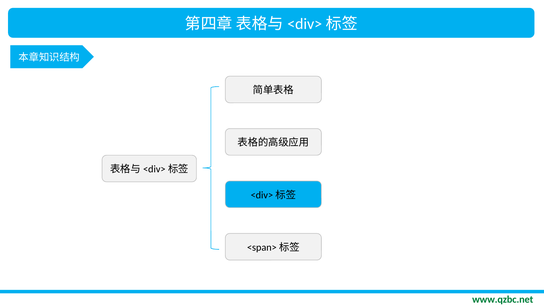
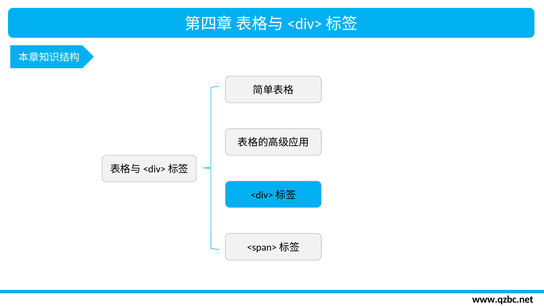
www.qzbc.net colour: green -> black
